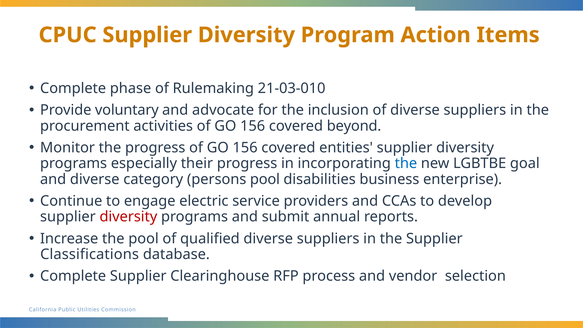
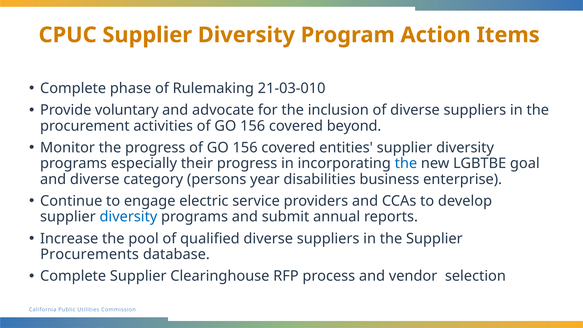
persons pool: pool -> year
diversity at (128, 217) colour: red -> blue
Classifications: Classifications -> Procurements
